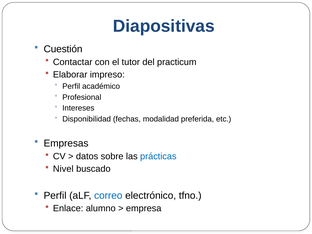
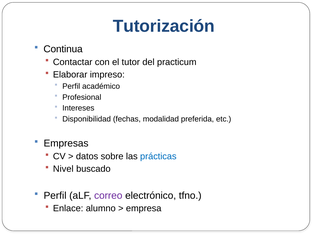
Diapositivas: Diapositivas -> Tutorización
Cuestión: Cuestión -> Continua
correo colour: blue -> purple
